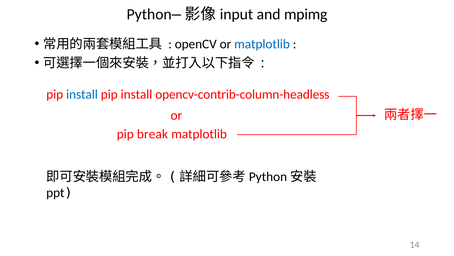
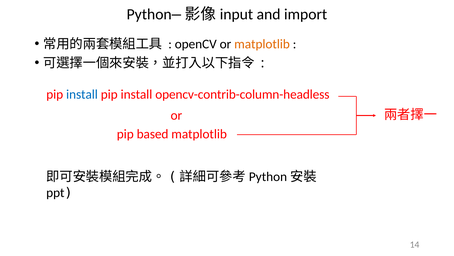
mpimg: mpimg -> import
matplotlib at (262, 44) colour: blue -> orange
break: break -> based
